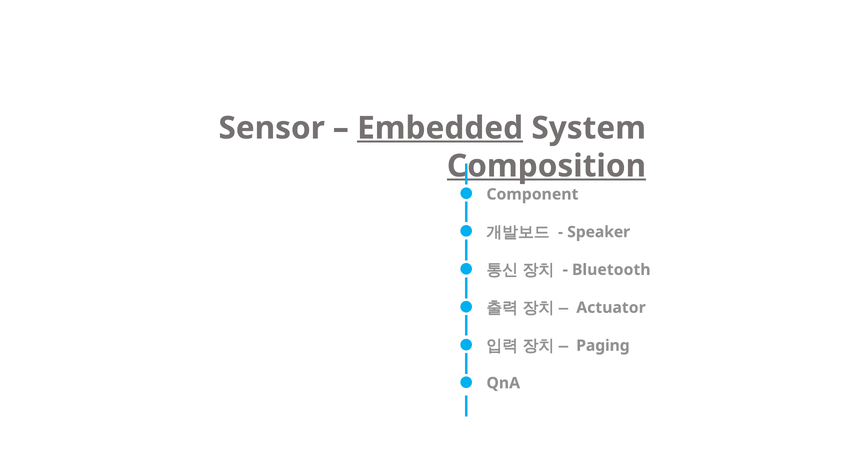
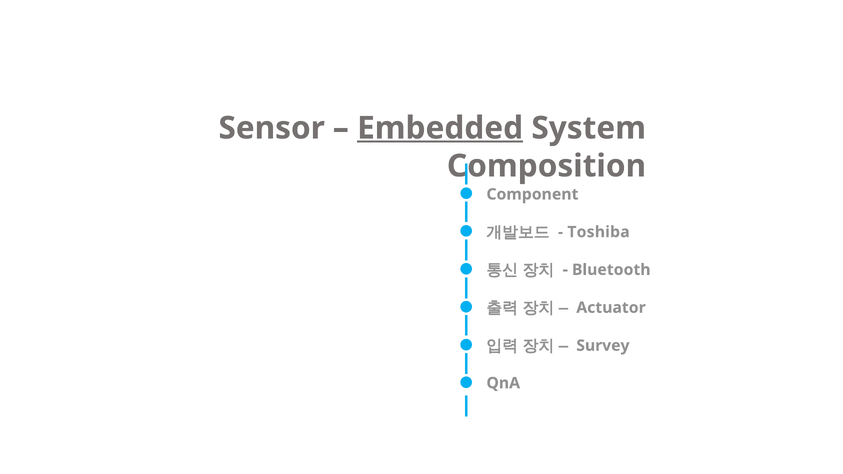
Composition underline: present -> none
Speaker: Speaker -> Toshiba
Paging: Paging -> Survey
